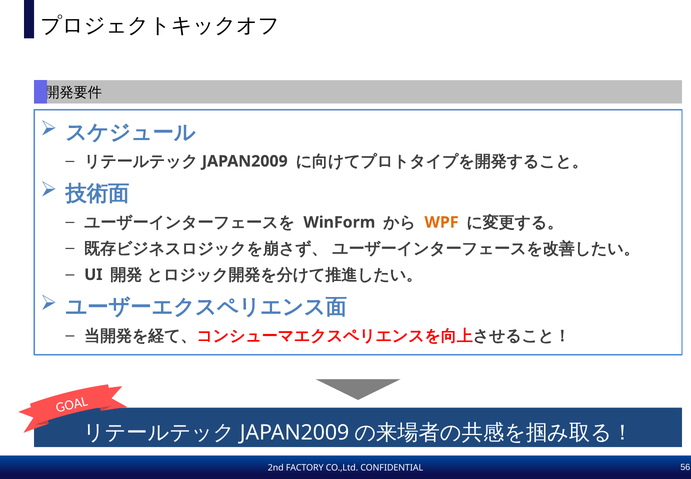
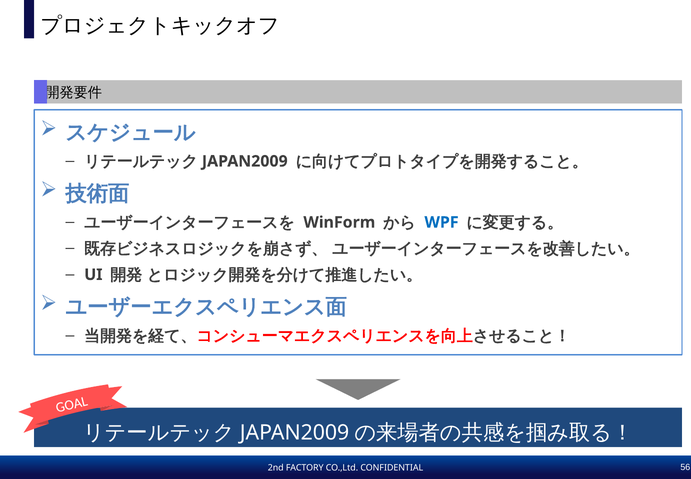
WPF colour: orange -> blue
